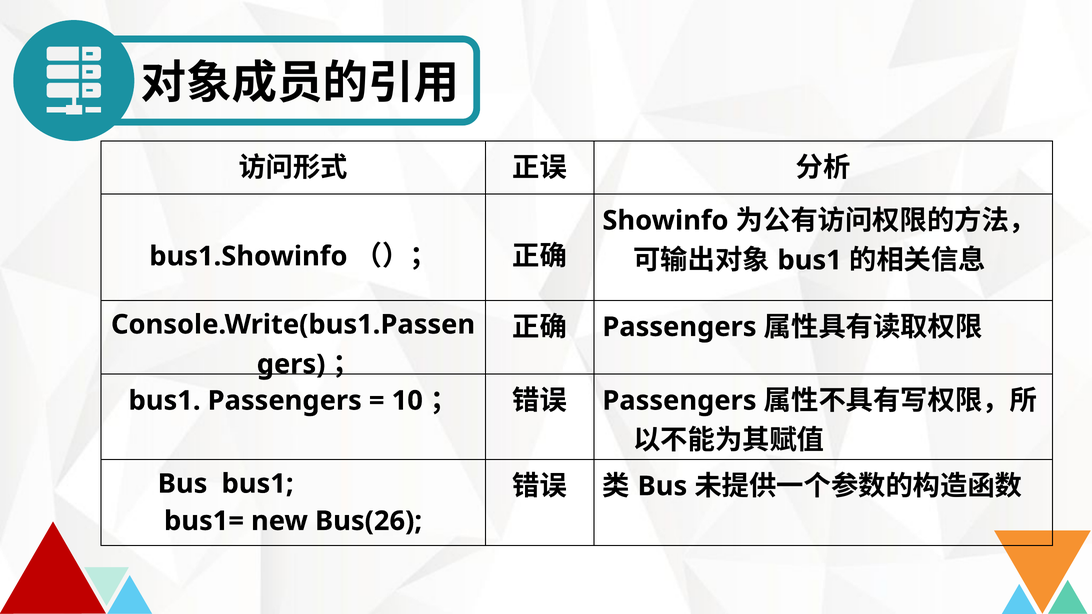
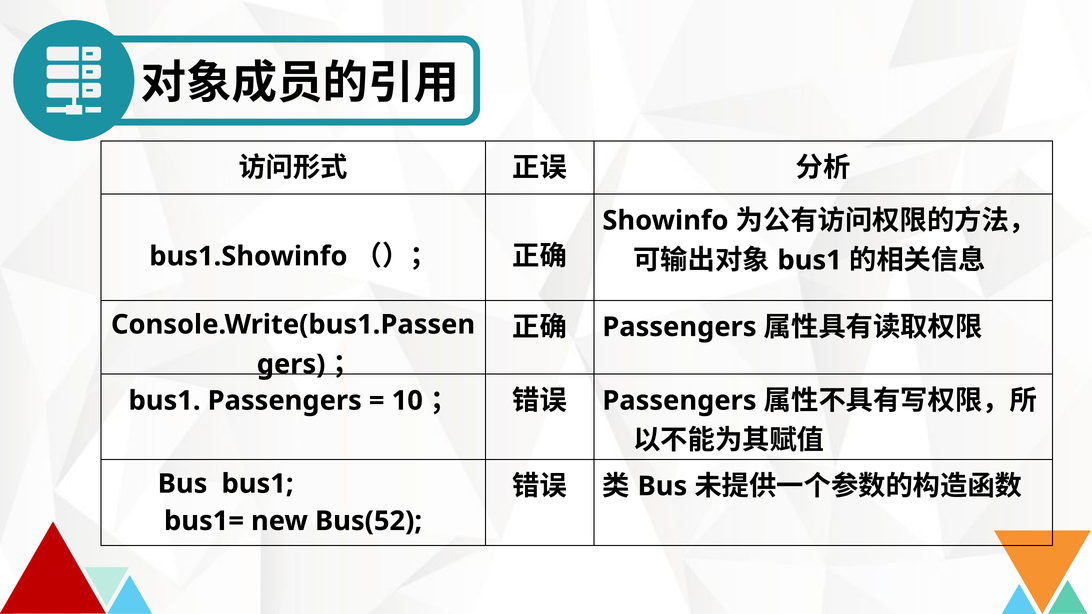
Bus(26: Bus(26 -> Bus(52
